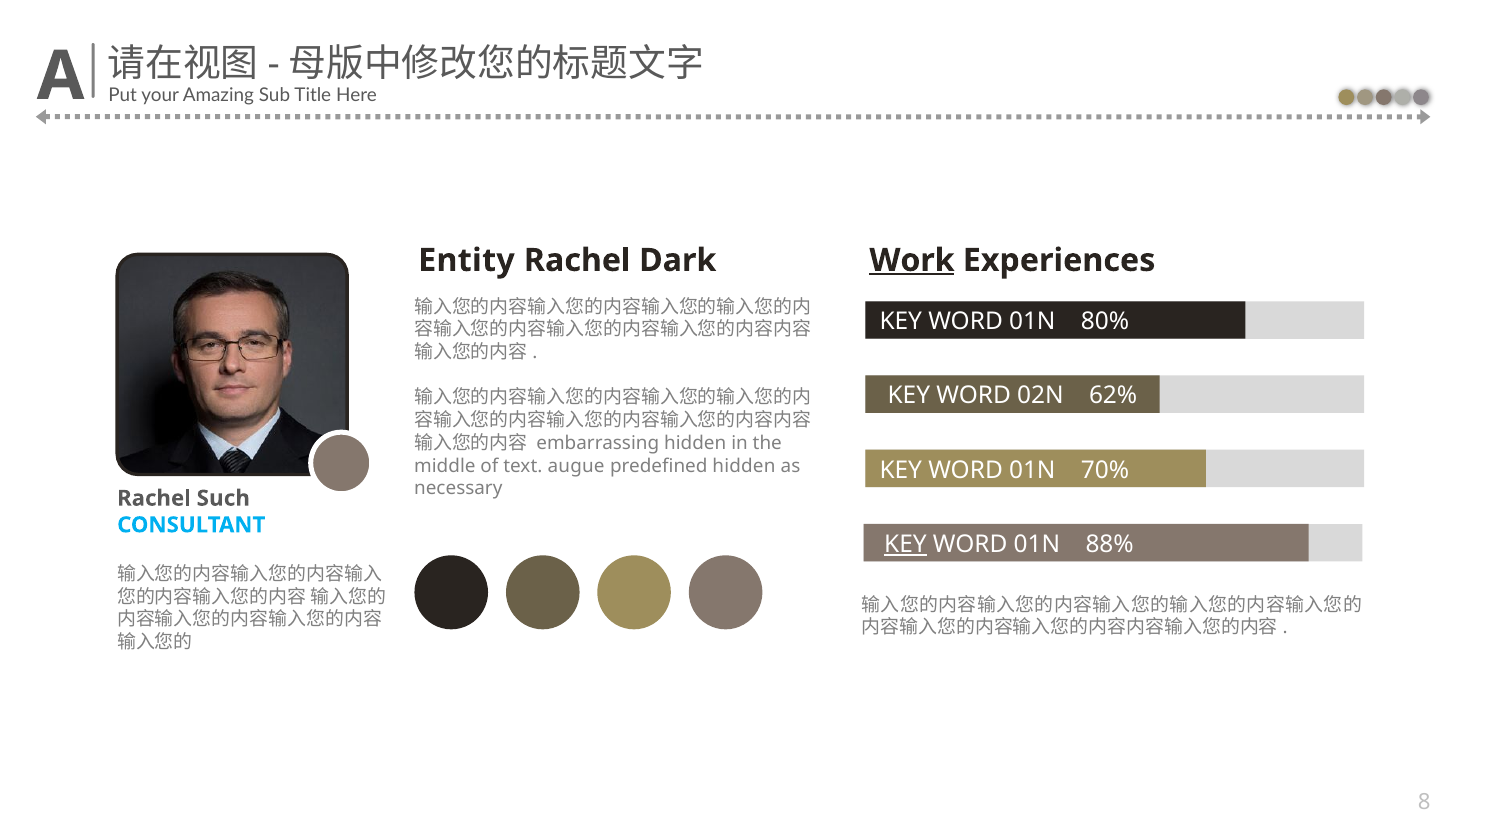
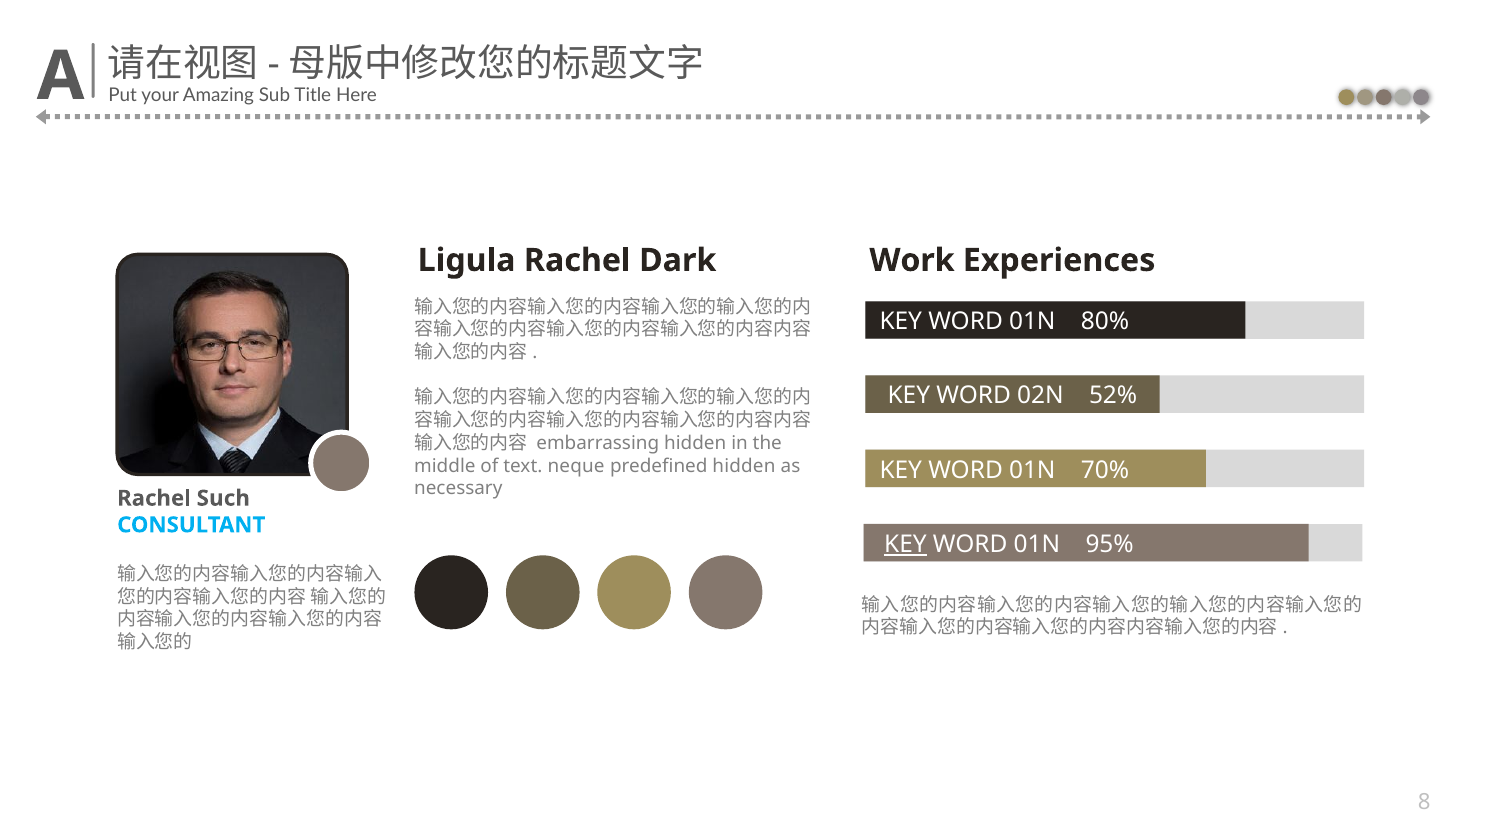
Entity: Entity -> Ligula
Work underline: present -> none
62%: 62% -> 52%
augue: augue -> neque
88%: 88% -> 95%
